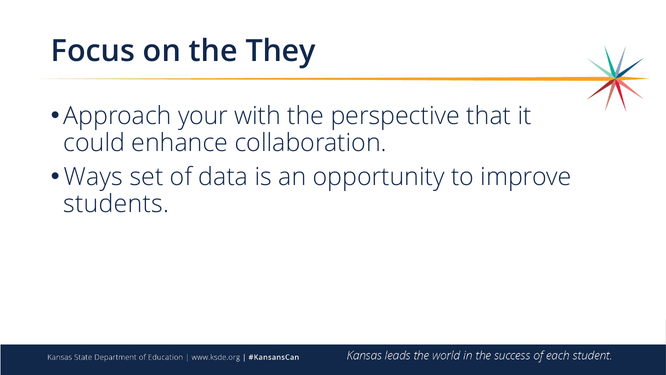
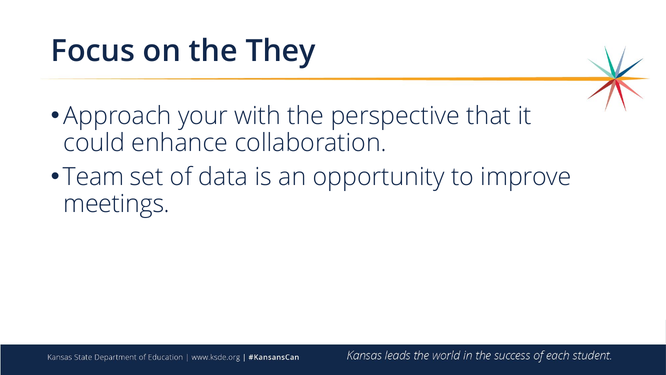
Ways: Ways -> Team
students: students -> meetings
